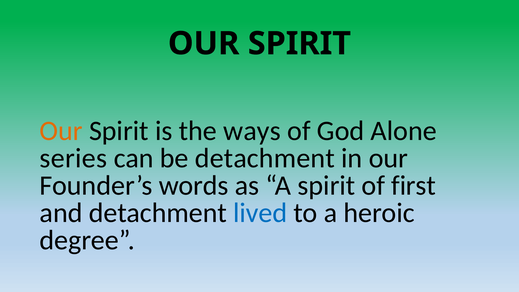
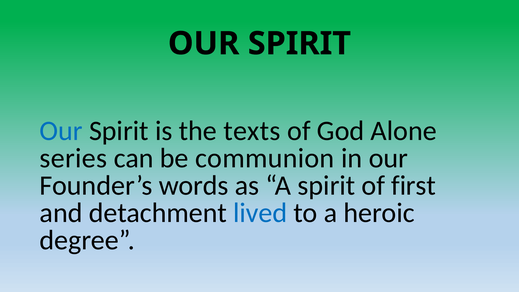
Our at (61, 131) colour: orange -> blue
ways: ways -> texts
be detachment: detachment -> communion
